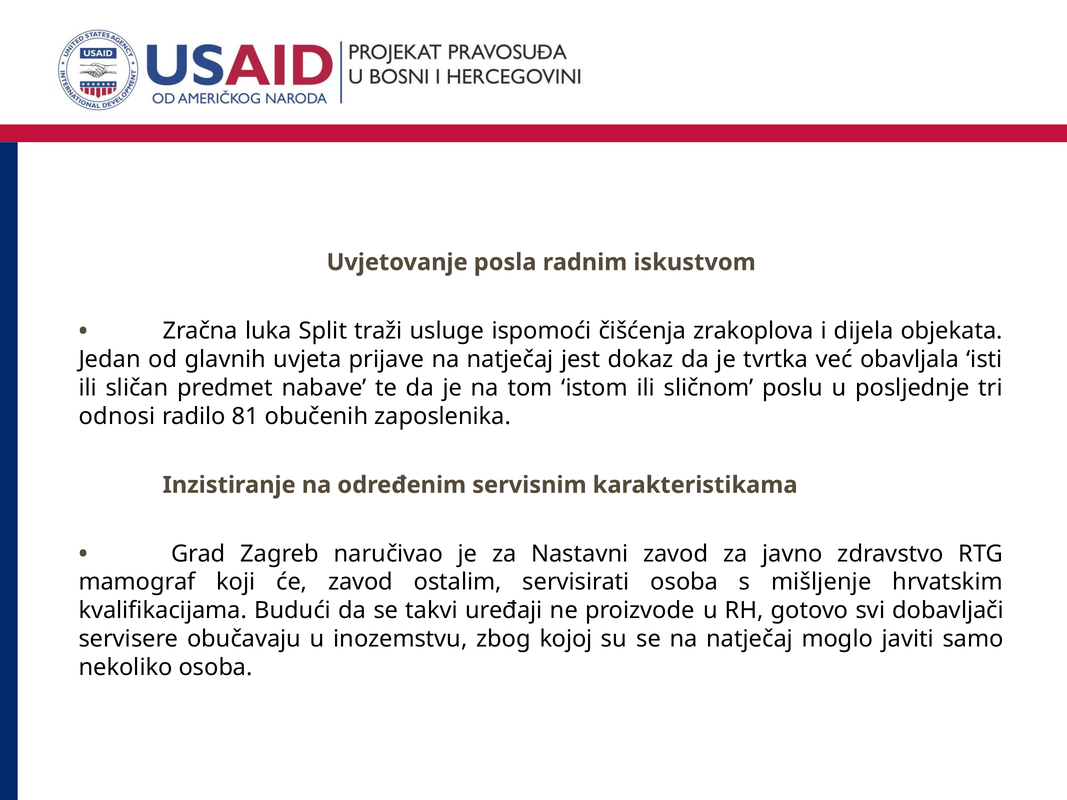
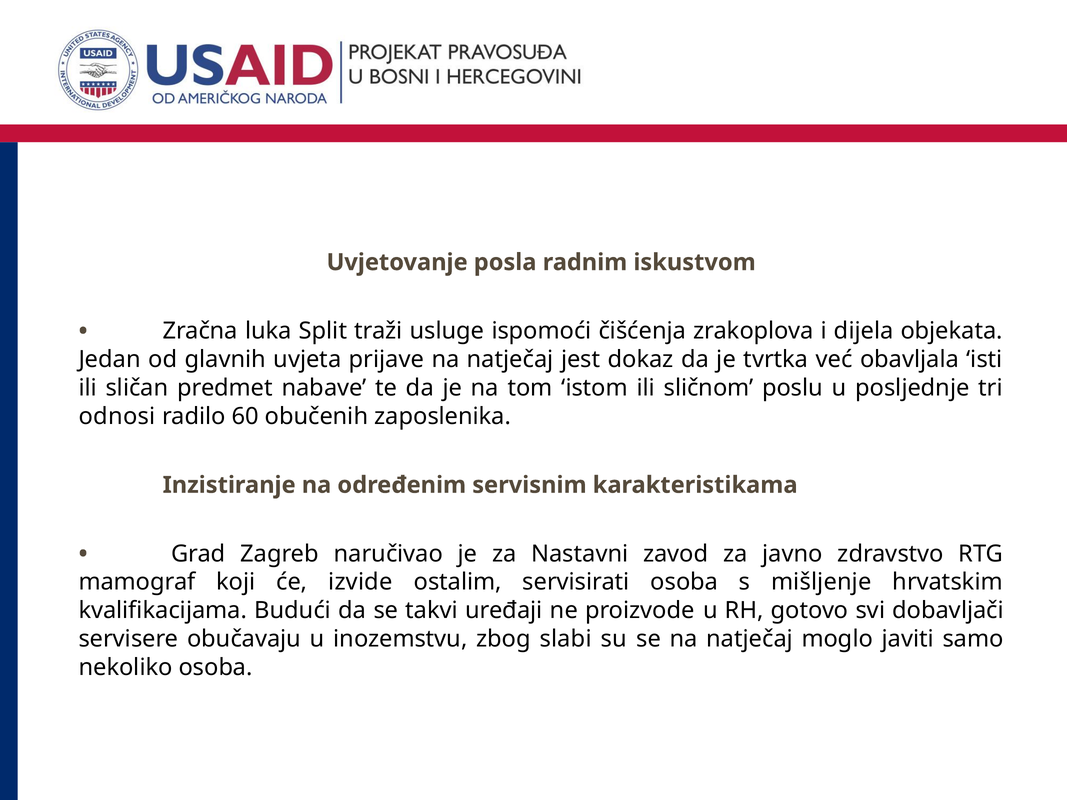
81: 81 -> 60
će zavod: zavod -> izvide
kojoj: kojoj -> slabi
